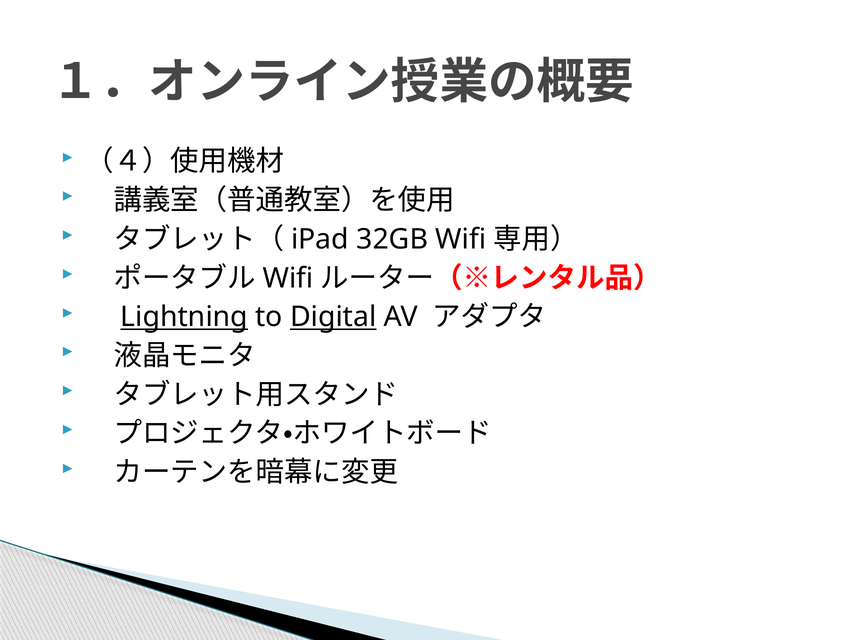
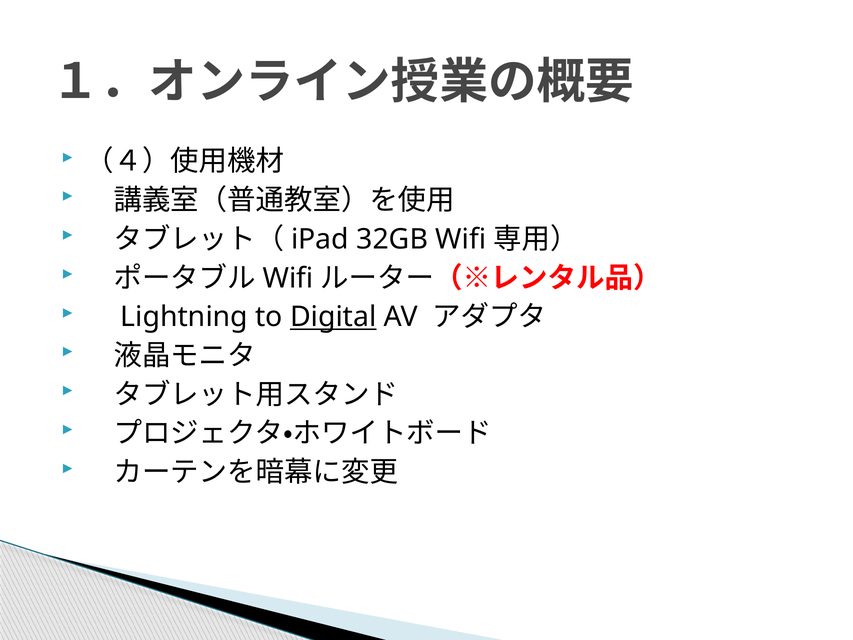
Lightning underline: present -> none
